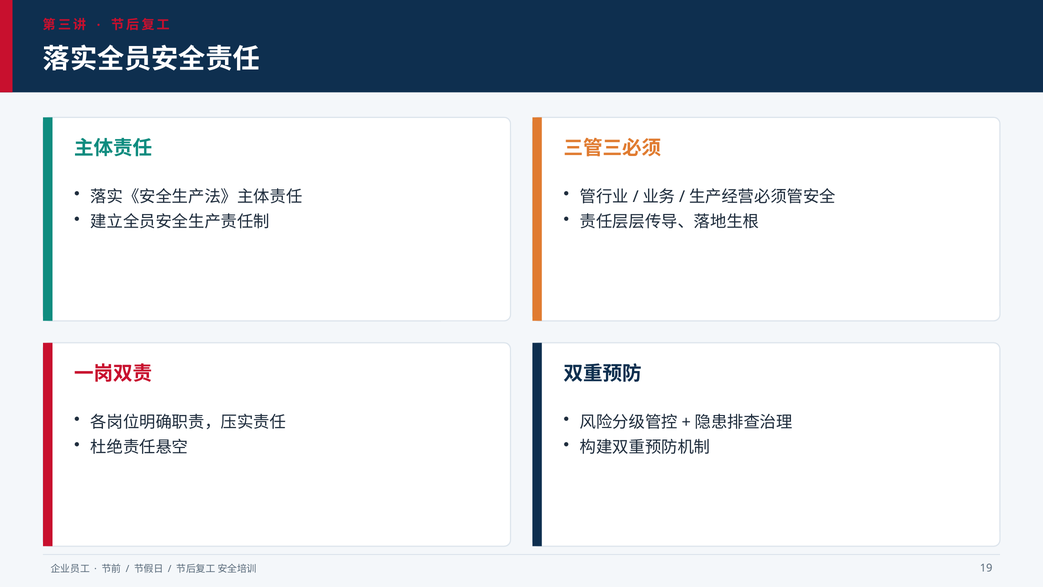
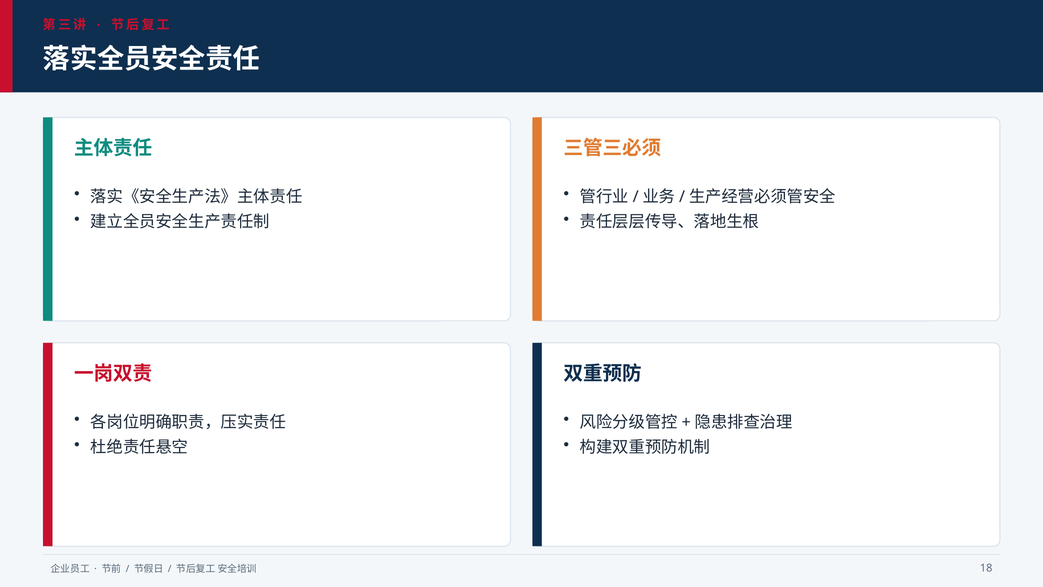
19: 19 -> 18
